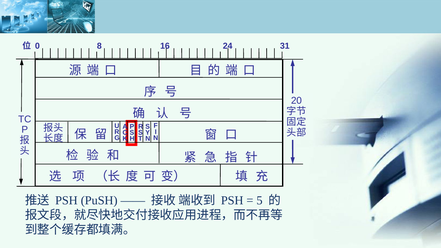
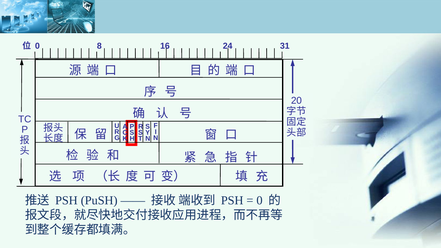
5 at (260, 201): 5 -> 0
